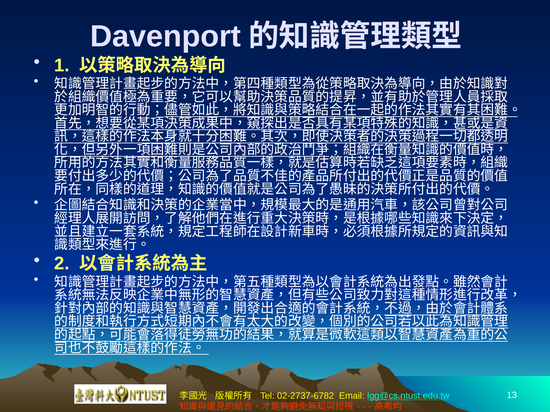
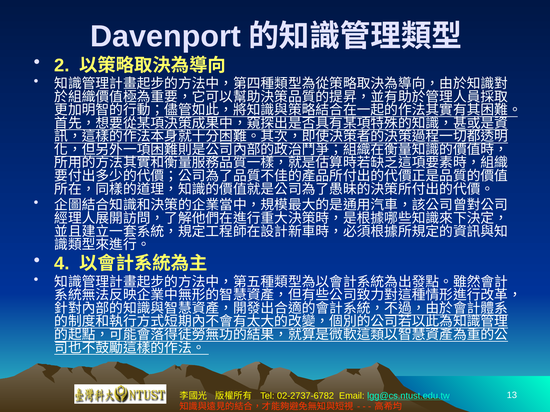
1: 1 -> 2
2: 2 -> 4
